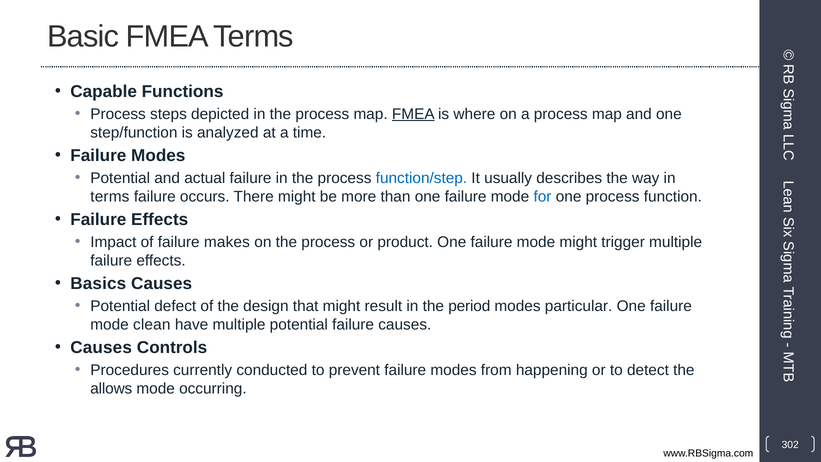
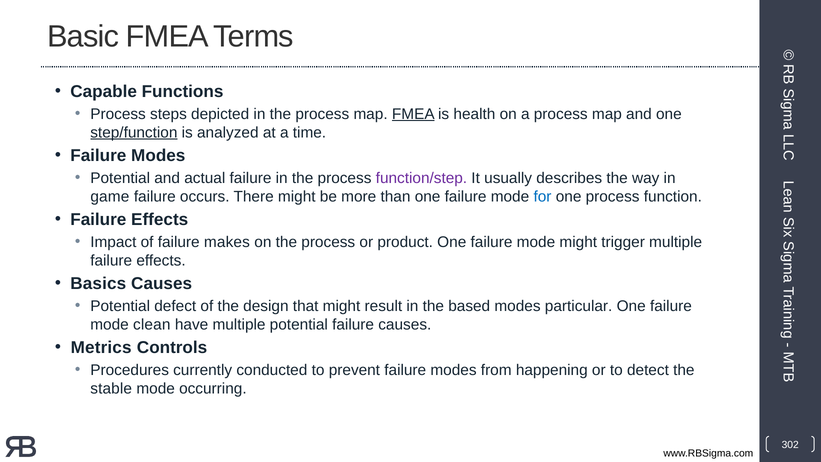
where: where -> health
step/function underline: none -> present
function/step colour: blue -> purple
terms at (110, 196): terms -> game
period: period -> based
Causes at (101, 348): Causes -> Metrics
allows: allows -> stable
